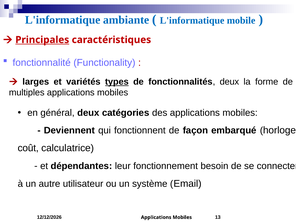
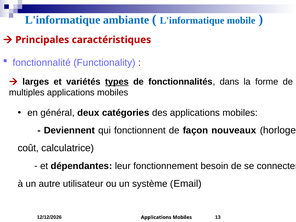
Principales underline: present -> none
fonctionnalités deux: deux -> dans
embarqué: embarqué -> nouveaux
